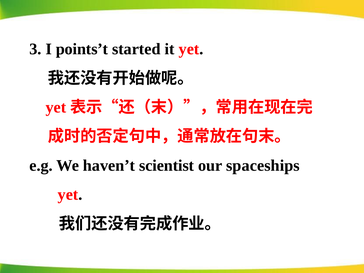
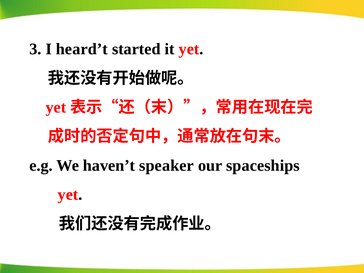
points’t: points’t -> heard’t
scientist: scientist -> speaker
